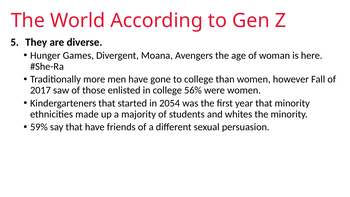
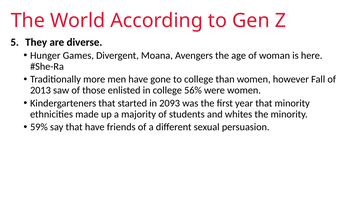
2017: 2017 -> 2013
2054: 2054 -> 2093
